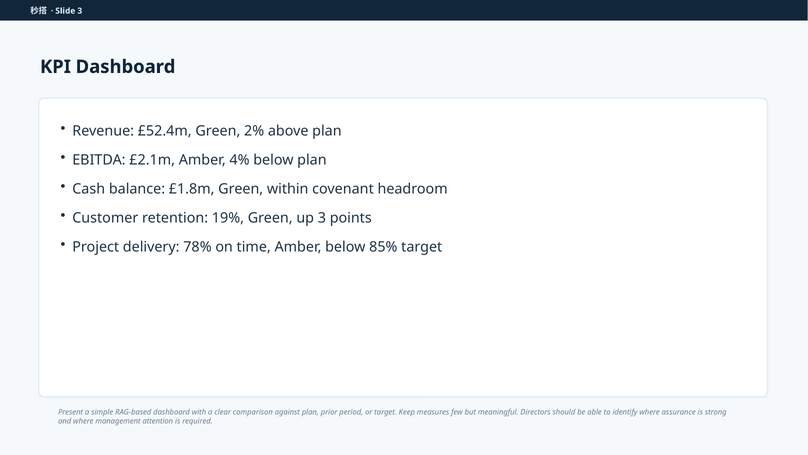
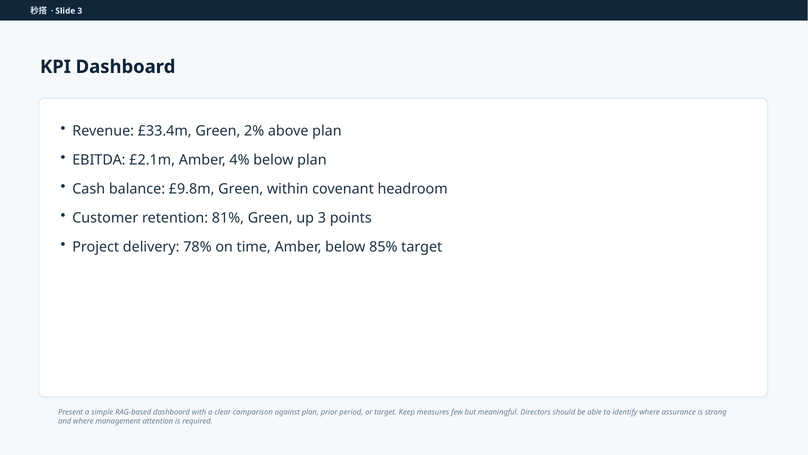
£52.4m: £52.4m -> £33.4m
£1.8m: £1.8m -> £9.8m
19%: 19% -> 81%
